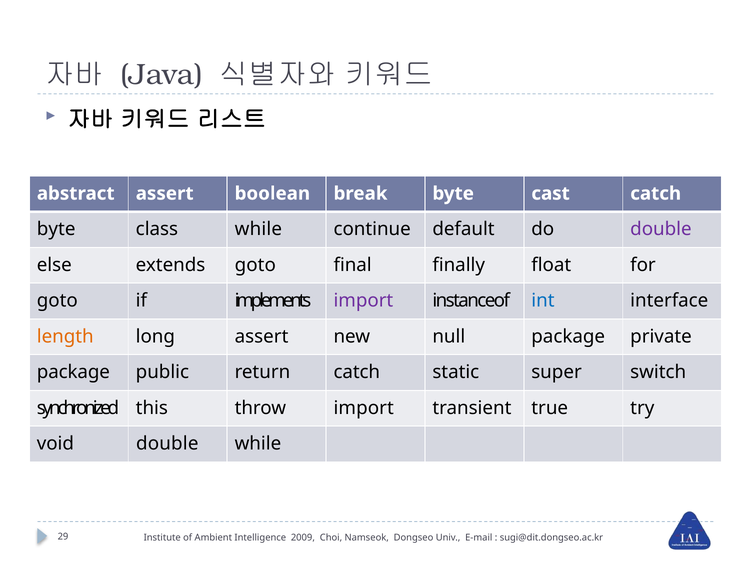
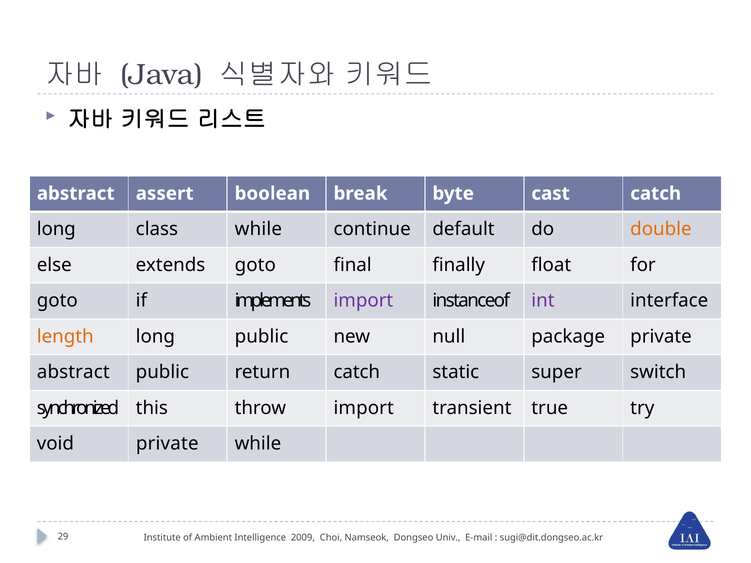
byte at (56, 229): byte -> long
double at (661, 229) colour: purple -> orange
int colour: blue -> purple
long assert: assert -> public
package at (73, 372): package -> abstract
void double: double -> private
